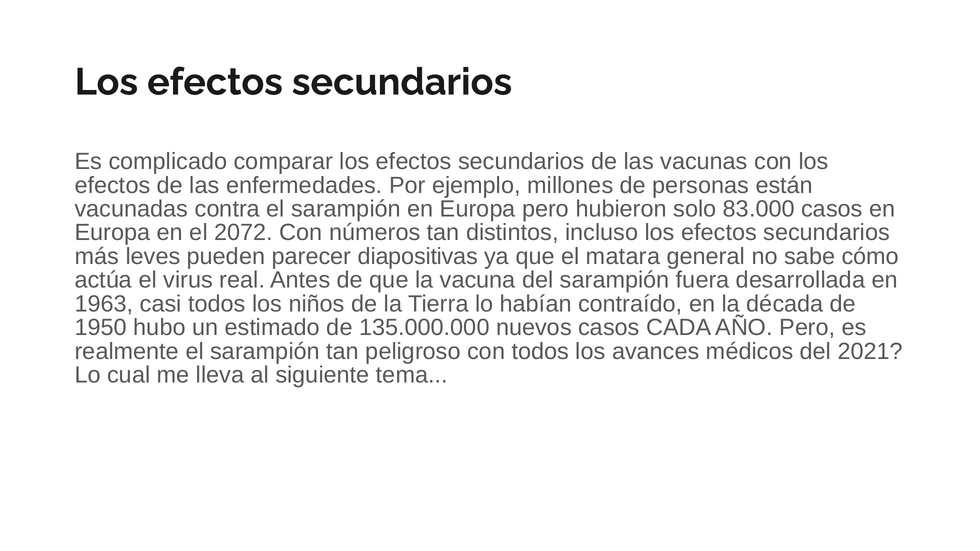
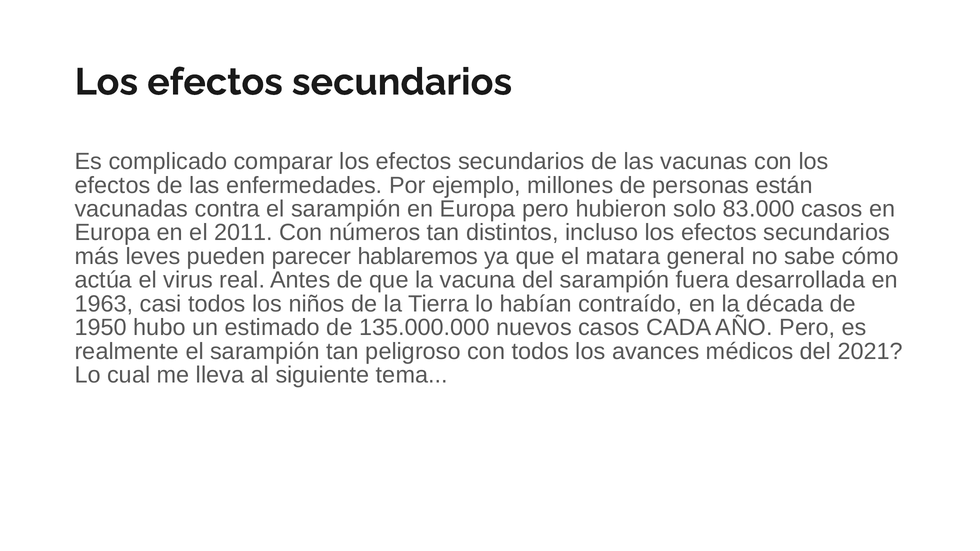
2072: 2072 -> 2011
diapositivas: diapositivas -> hablaremos
